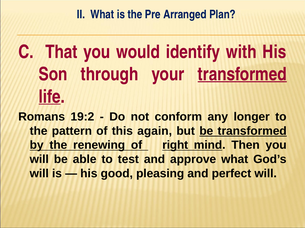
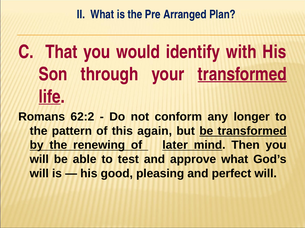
19:2: 19:2 -> 62:2
right: right -> later
